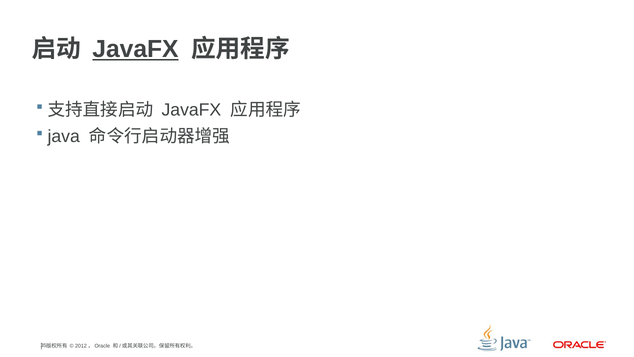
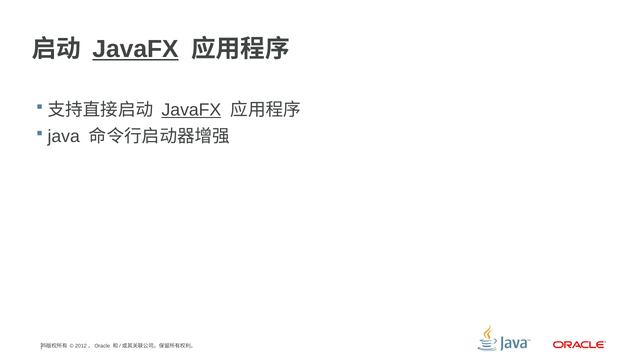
JavaFX at (191, 110) underline: none -> present
